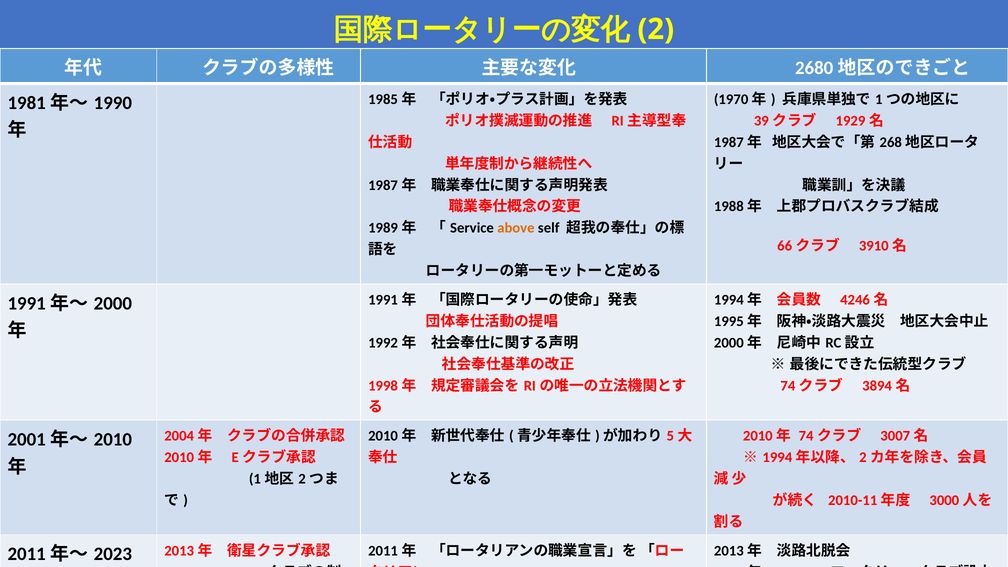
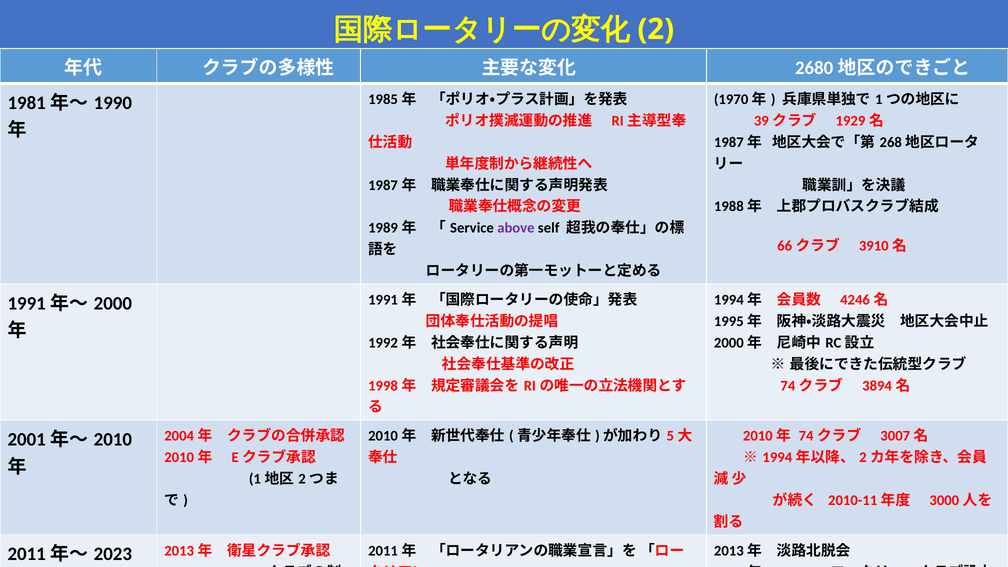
above colour: orange -> purple
